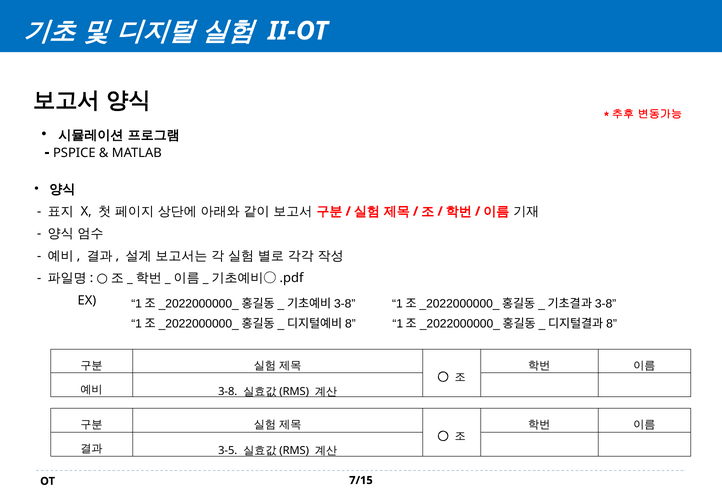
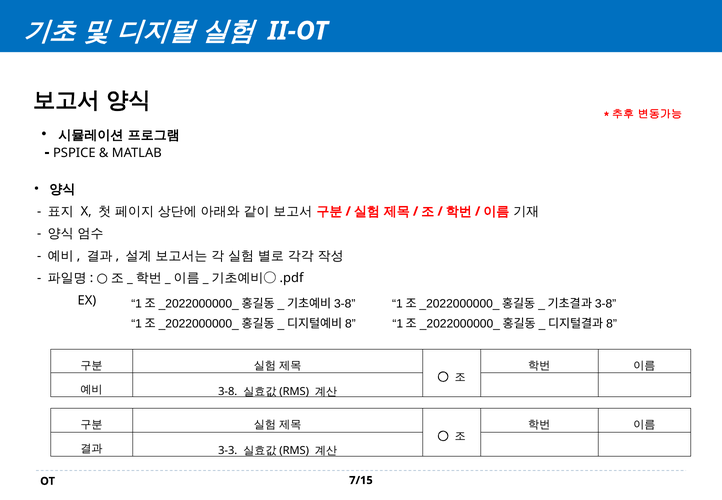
3-5: 3-5 -> 3-3
